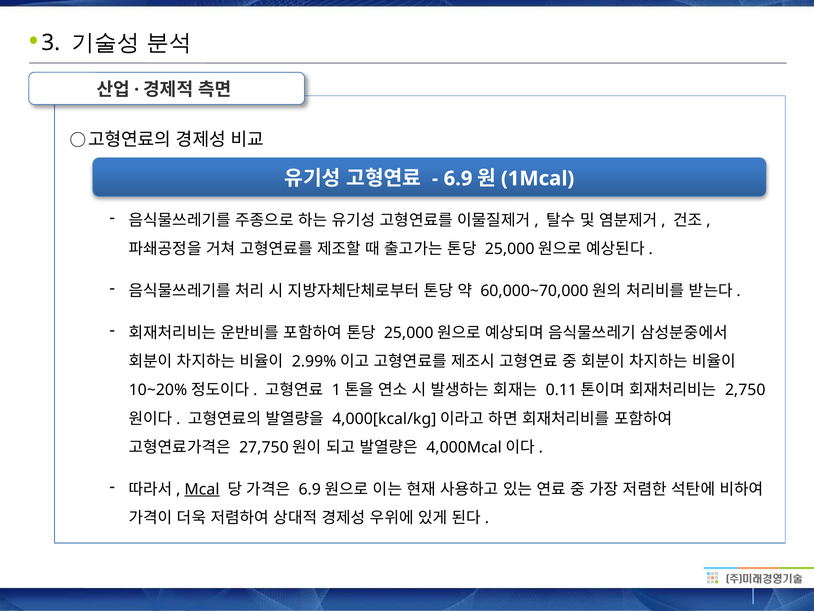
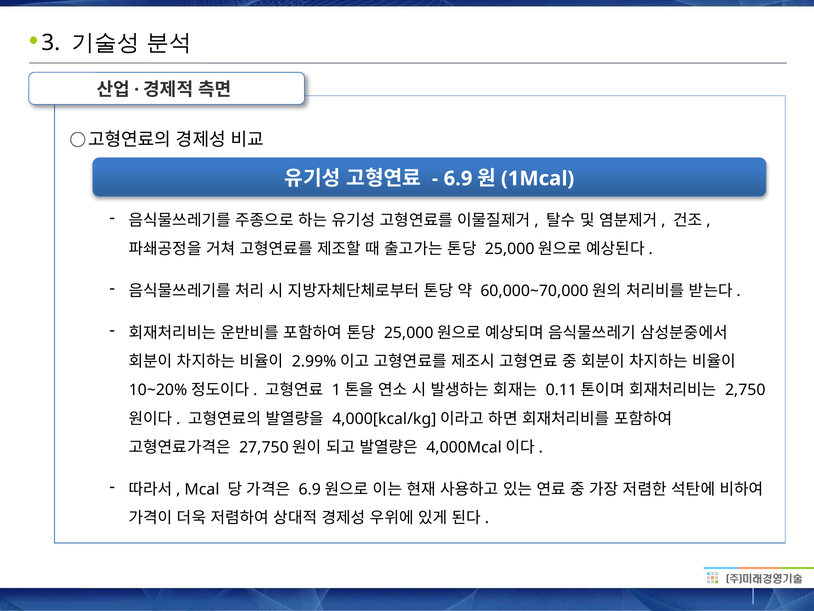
Mcal underline: present -> none
